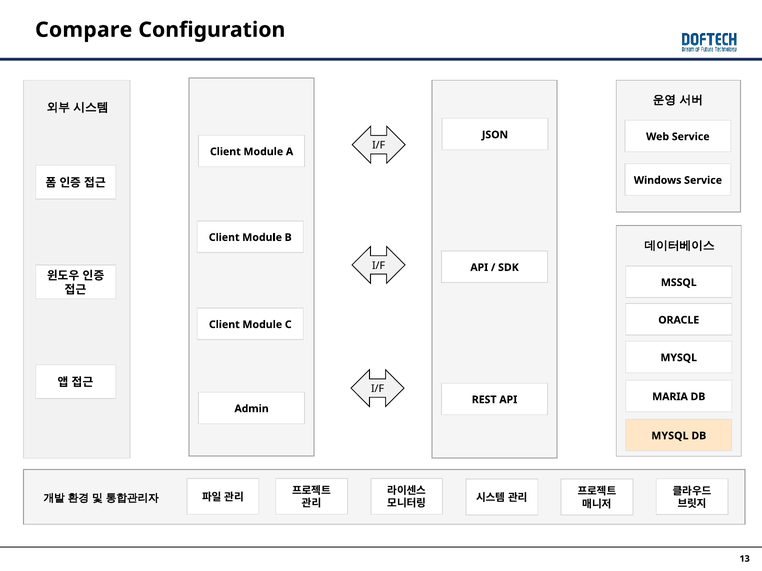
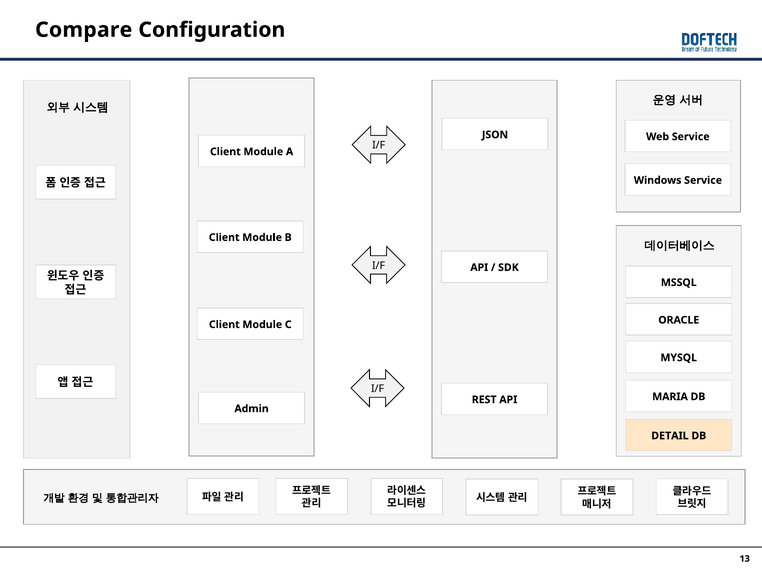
MYSQL at (670, 436): MYSQL -> DETAIL
